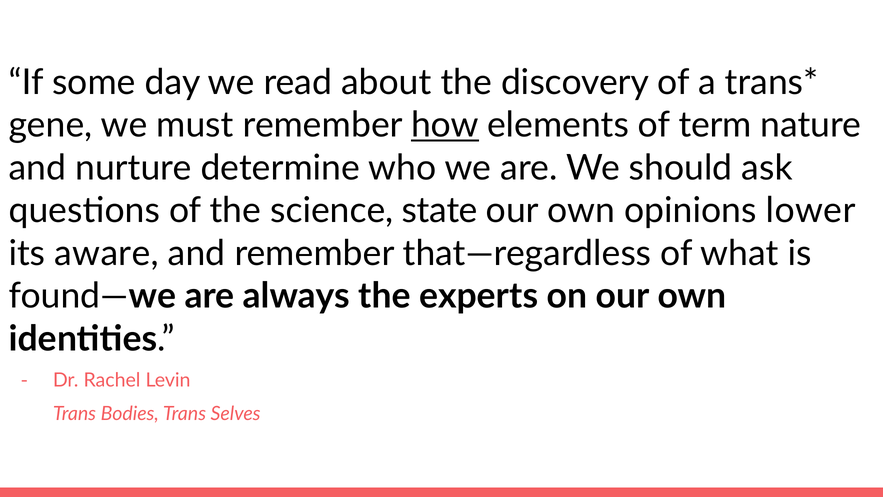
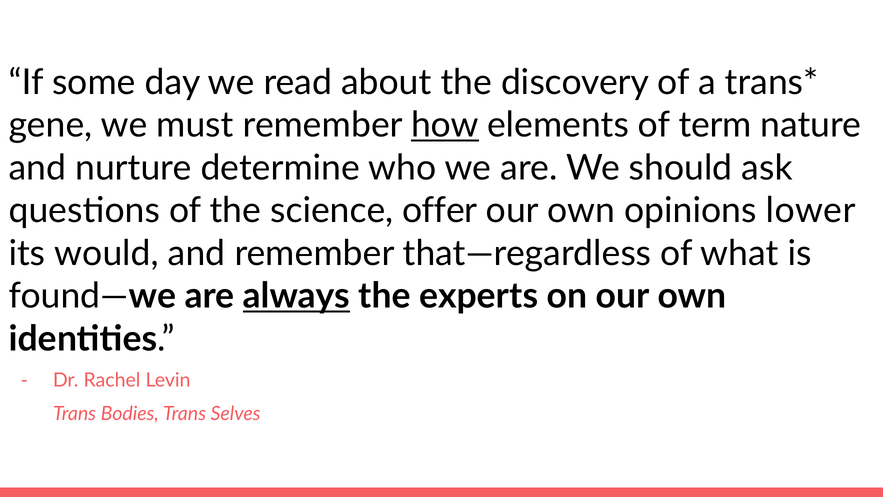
state: state -> offer
aware: aware -> would
always underline: none -> present
